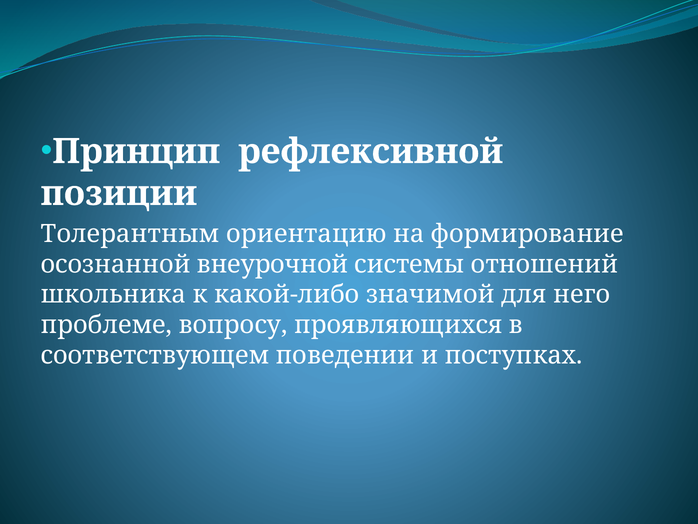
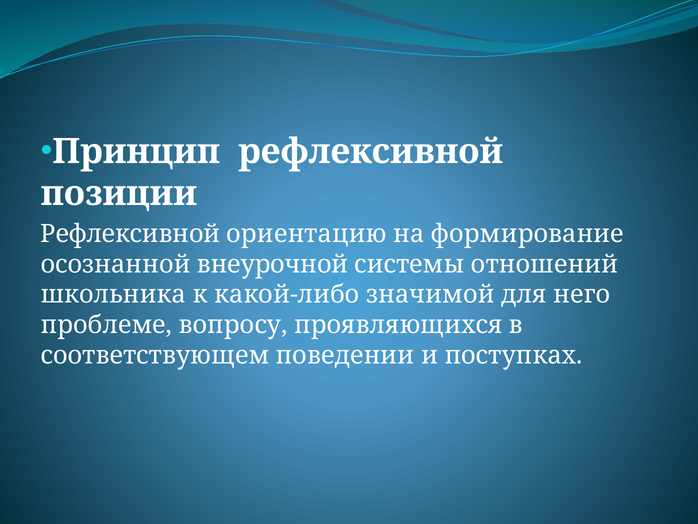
Толерантным at (130, 234): Толерантным -> Рефлексивной
